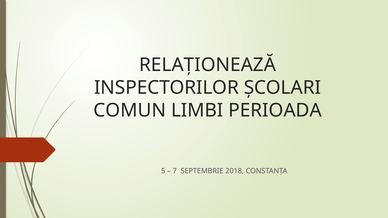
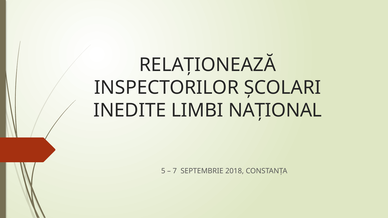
COMUN: COMUN -> INEDITE
PERIOADA: PERIOADA -> NAȚIONAL
